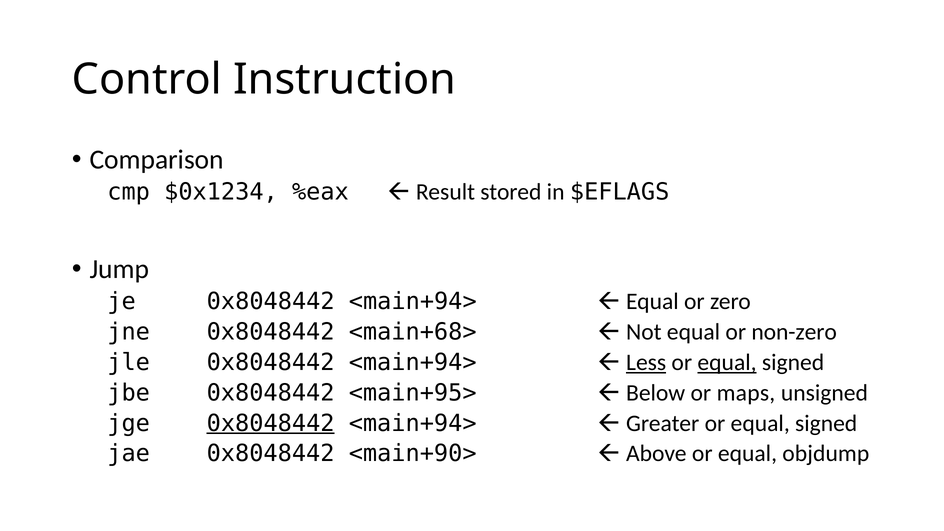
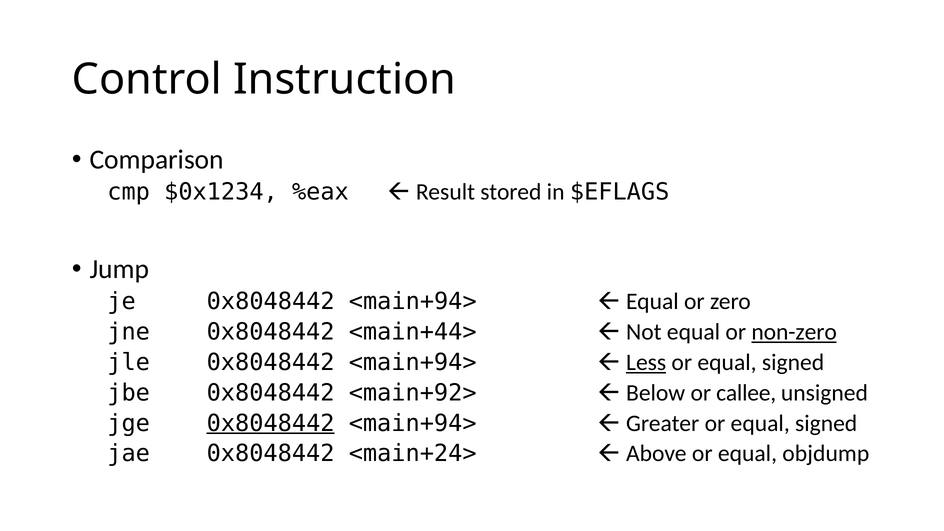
<main+68>: <main+68> -> <main+44>
non-zero underline: none -> present
equal at (727, 362) underline: present -> none
<main+95>: <main+95> -> <main+92>
maps: maps -> callee
<main+90>: <main+90> -> <main+24>
